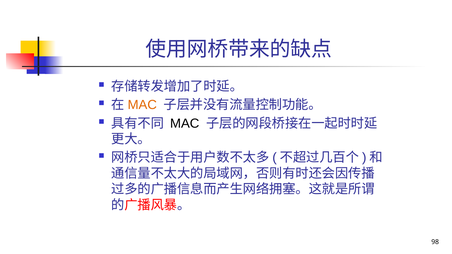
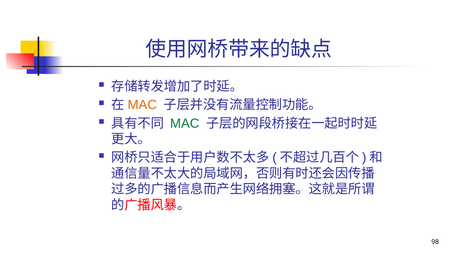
MAC at (185, 124) colour: black -> green
